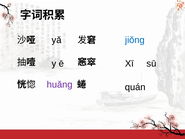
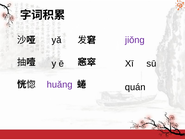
jiǒng colour: blue -> purple
